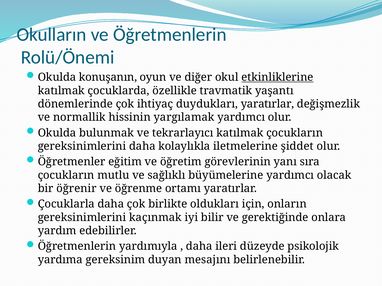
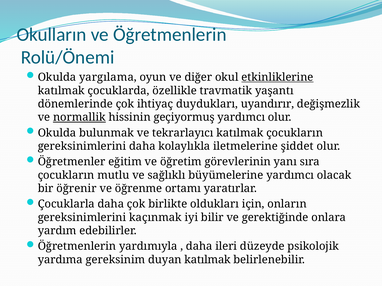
konuşanın: konuşanın -> yargılama
duydukları yaratırlar: yaratırlar -> uyandırır
normallik underline: none -> present
yargılamak: yargılamak -> geçiyormuş
duyan mesajını: mesajını -> katılmak
